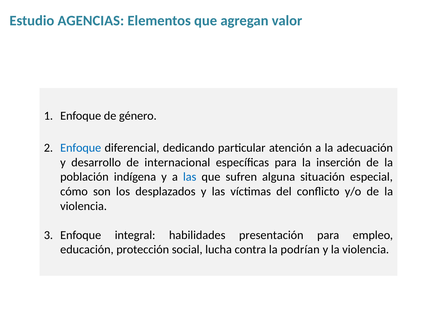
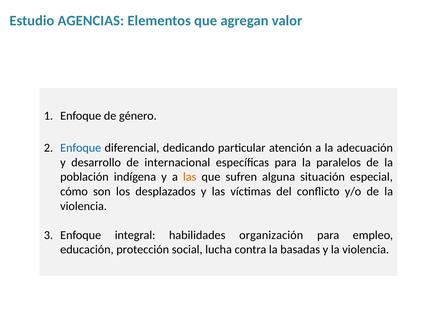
inserción: inserción -> paralelos
las at (190, 177) colour: blue -> orange
presentación: presentación -> organización
podrían: podrían -> basadas
